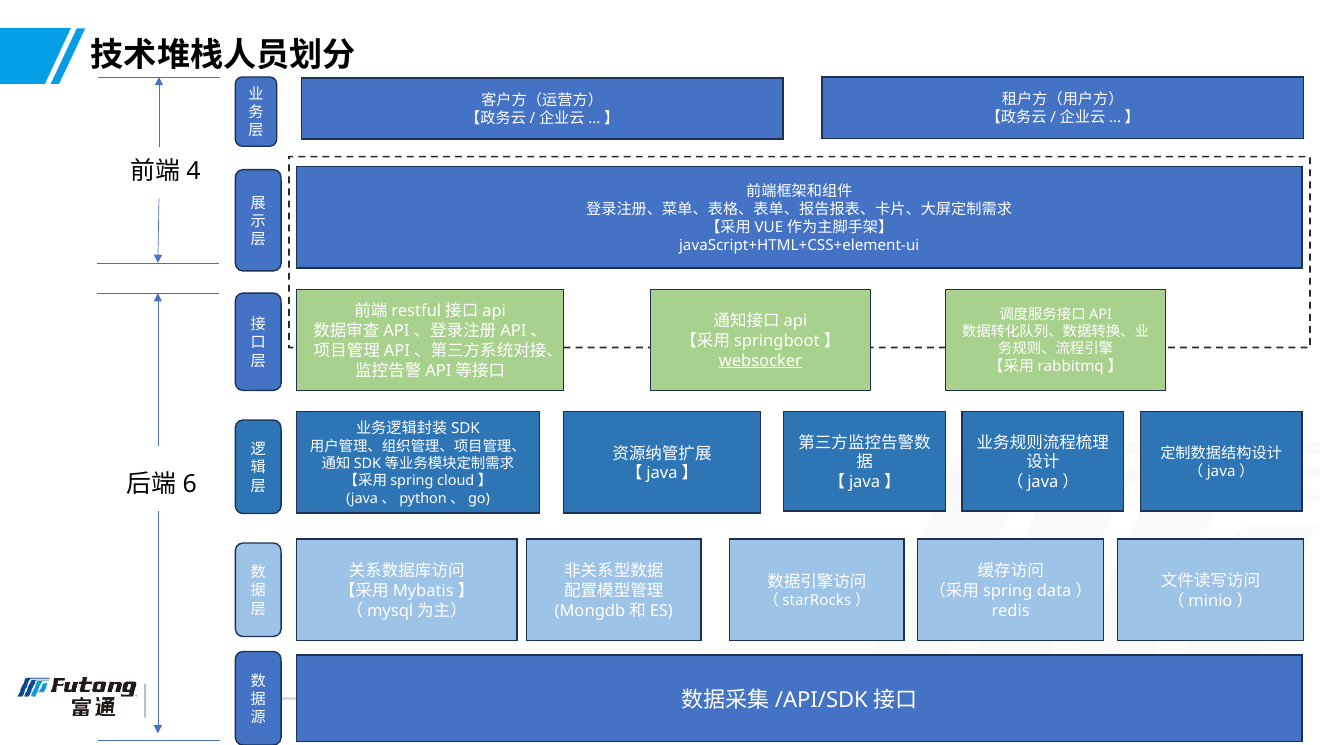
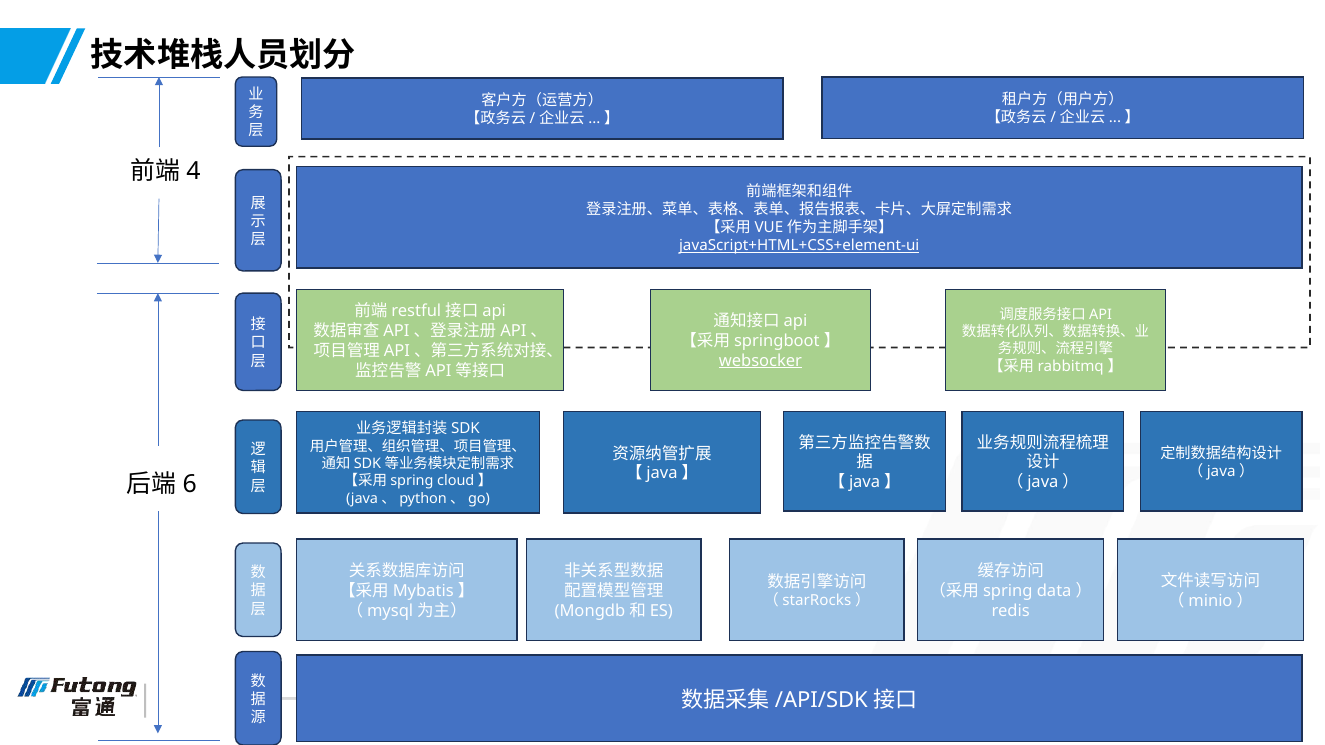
javaScript+HTML+CSS+element-ui underline: none -> present
